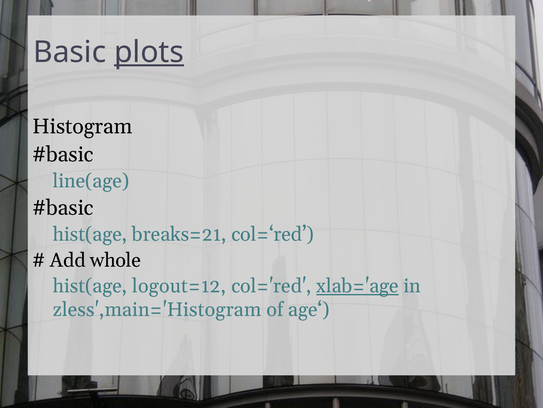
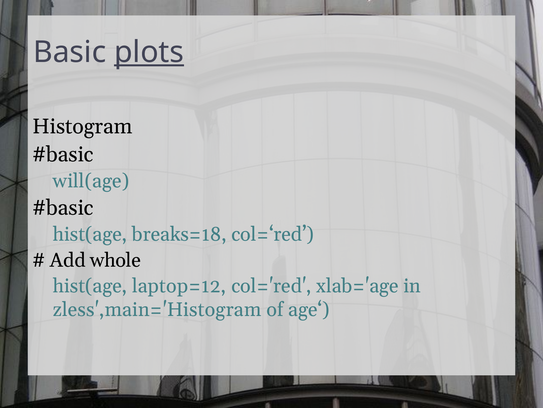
line(age: line(age -> will(age
breaks=21: breaks=21 -> breaks=18
logout=12: logout=12 -> laptop=12
xlab='age underline: present -> none
